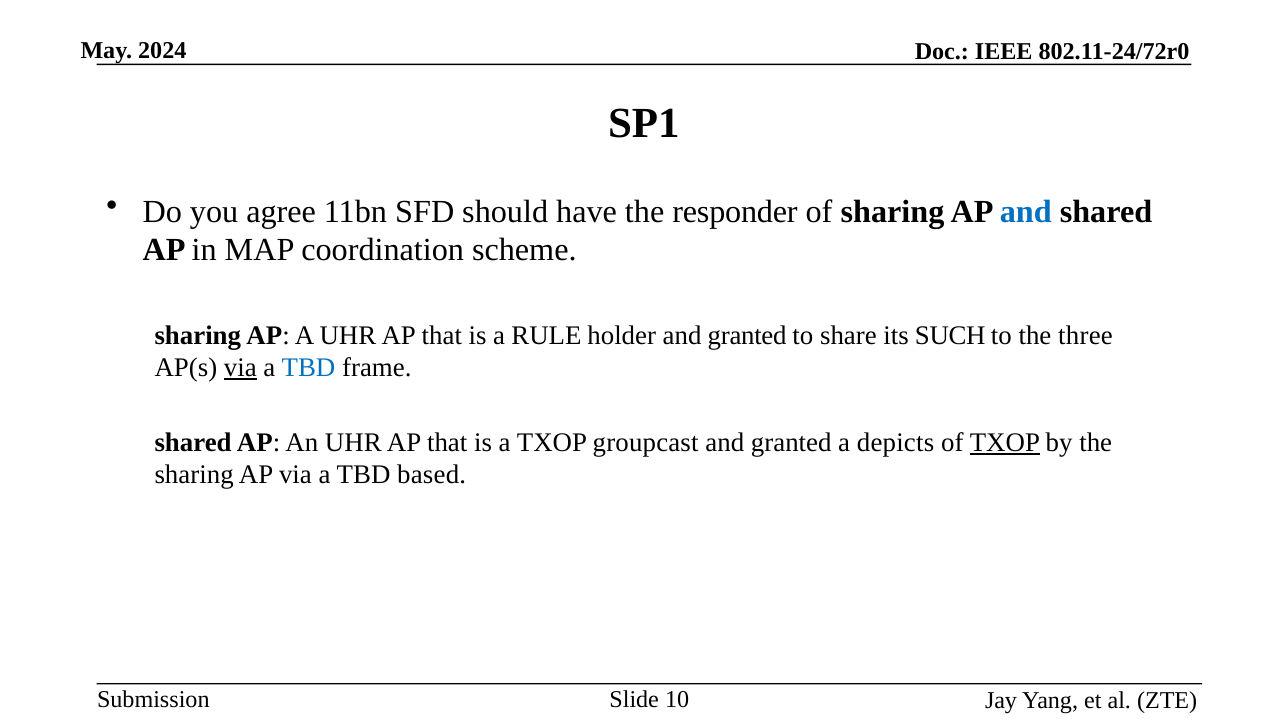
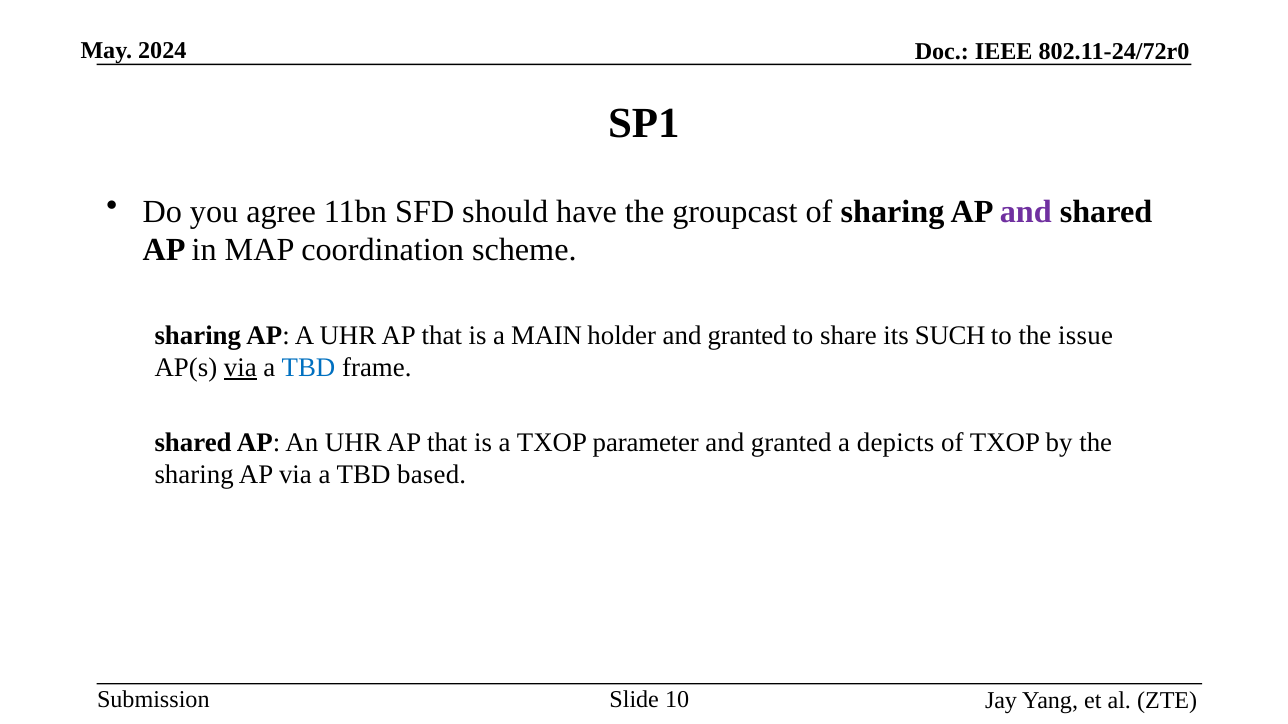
responder: responder -> groupcast
and at (1026, 212) colour: blue -> purple
RULE: RULE -> MAIN
three: three -> issue
groupcast: groupcast -> parameter
TXOP at (1005, 443) underline: present -> none
